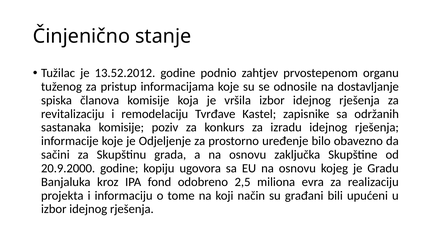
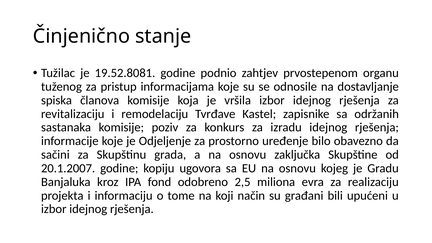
13.52.2012: 13.52.2012 -> 19.52.8081
20.9.2000: 20.9.2000 -> 20.1.2007
